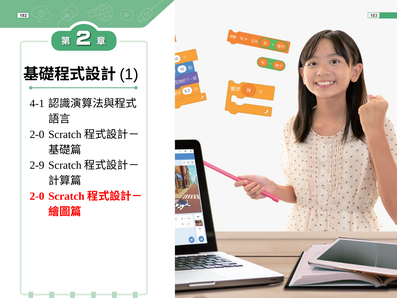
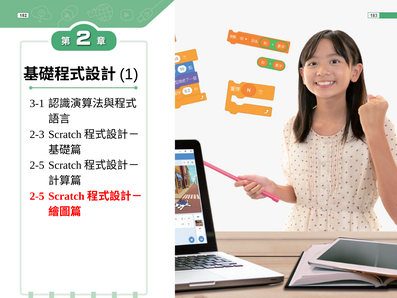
4-1: 4-1 -> 3-1
2-0 at (37, 134): 2-0 -> 2-3
2-9 at (37, 165): 2-9 -> 2-5
2-0 at (37, 196): 2-0 -> 2-5
